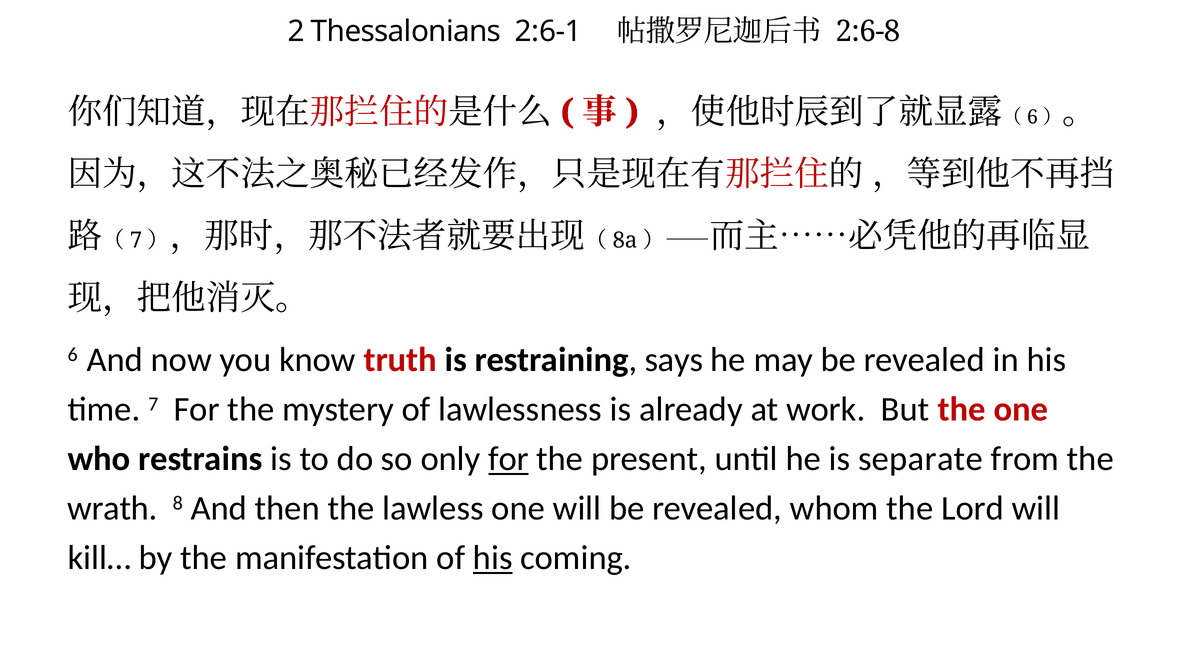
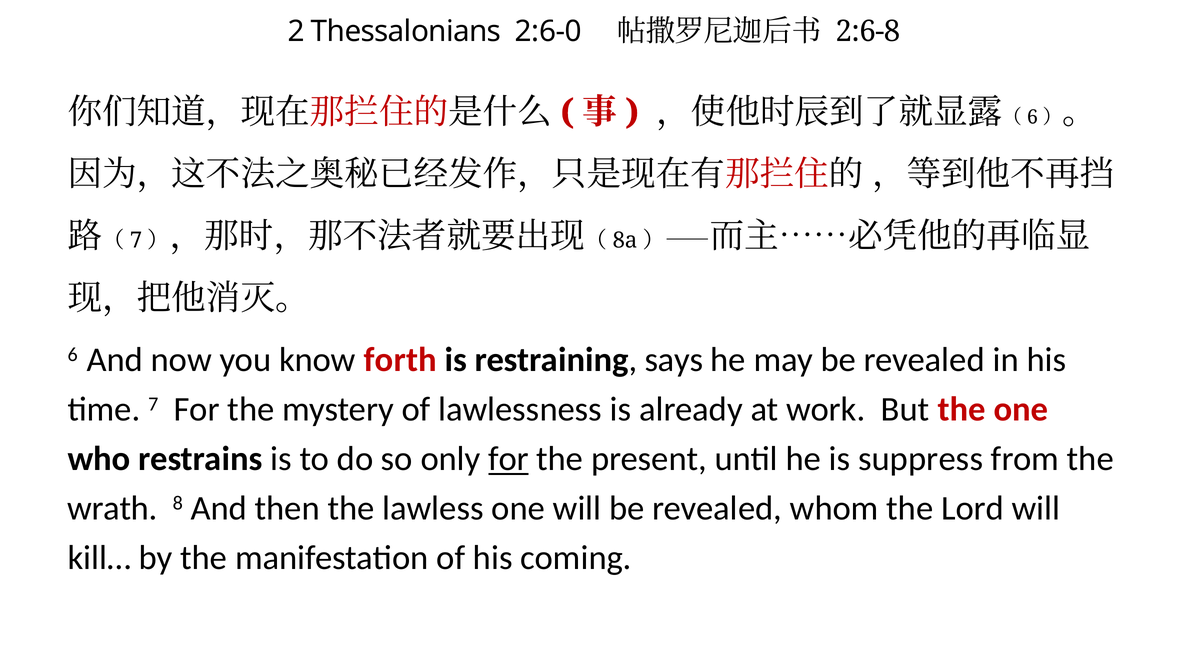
2:6-1: 2:6-1 -> 2:6-0
truth: truth -> forth
separate: separate -> suppress
his at (493, 558) underline: present -> none
